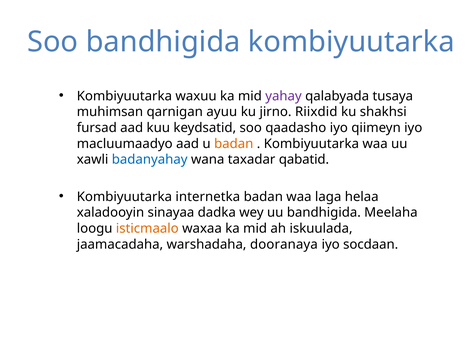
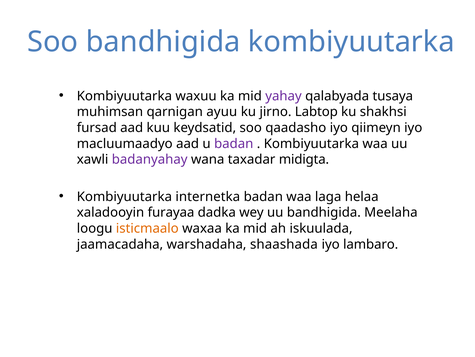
Riixdid: Riixdid -> Labtop
badan at (234, 143) colour: orange -> purple
badanyahay colour: blue -> purple
qabatid: qabatid -> midigta
sinayaa: sinayaa -> furayaa
dooranaya: dooranaya -> shaashada
socdaan: socdaan -> lambaro
